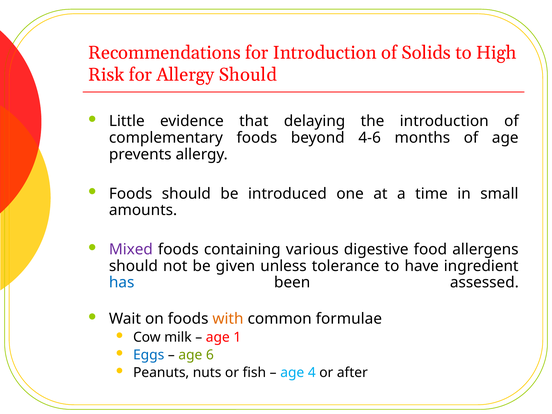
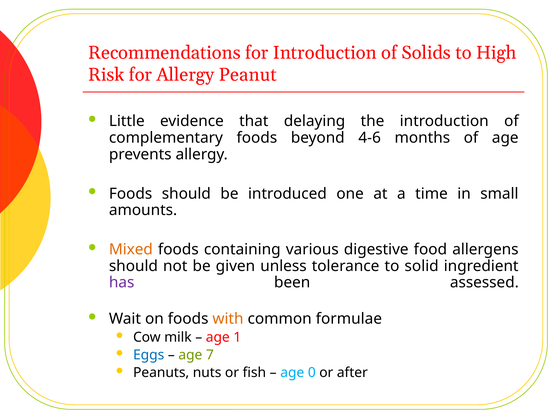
Allergy Should: Should -> Peanut
Mixed colour: purple -> orange
have: have -> solid
has colour: blue -> purple
6: 6 -> 7
4: 4 -> 0
